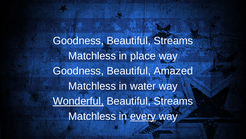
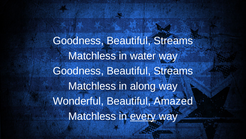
place: place -> water
Amazed at (173, 71): Amazed -> Streams
water: water -> along
Wonderful underline: present -> none
Streams at (173, 101): Streams -> Amazed
